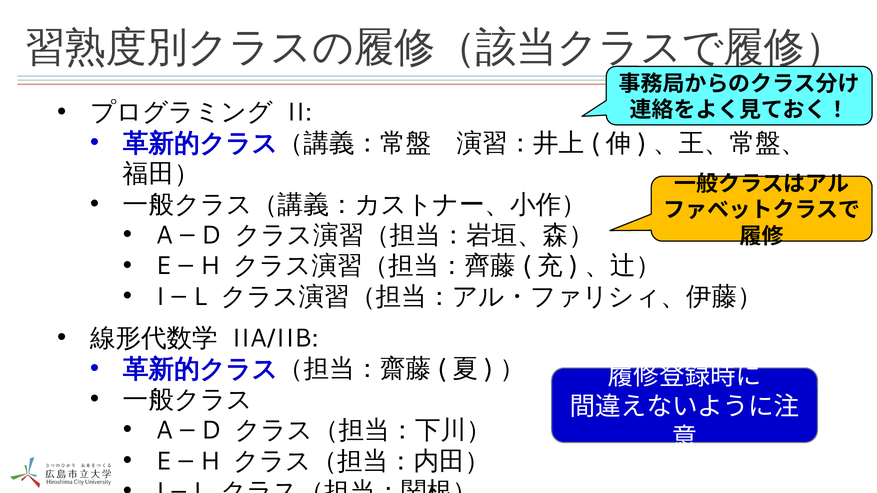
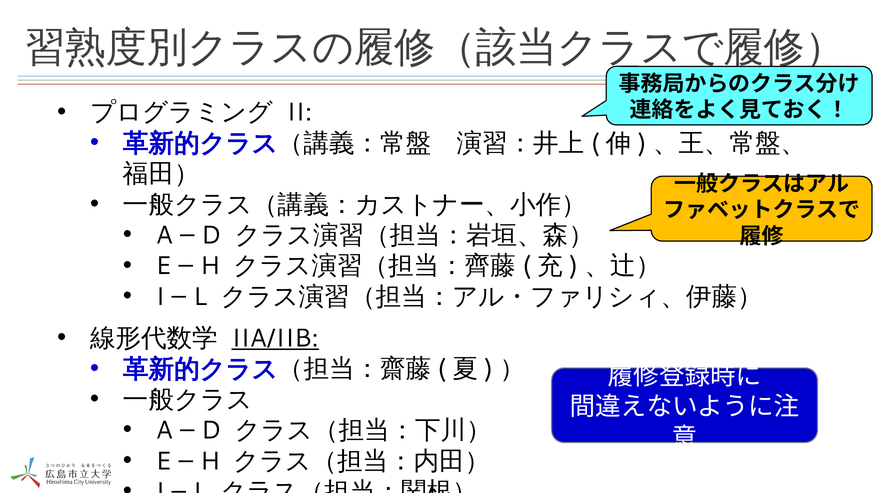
IIA/IIB underline: none -> present
